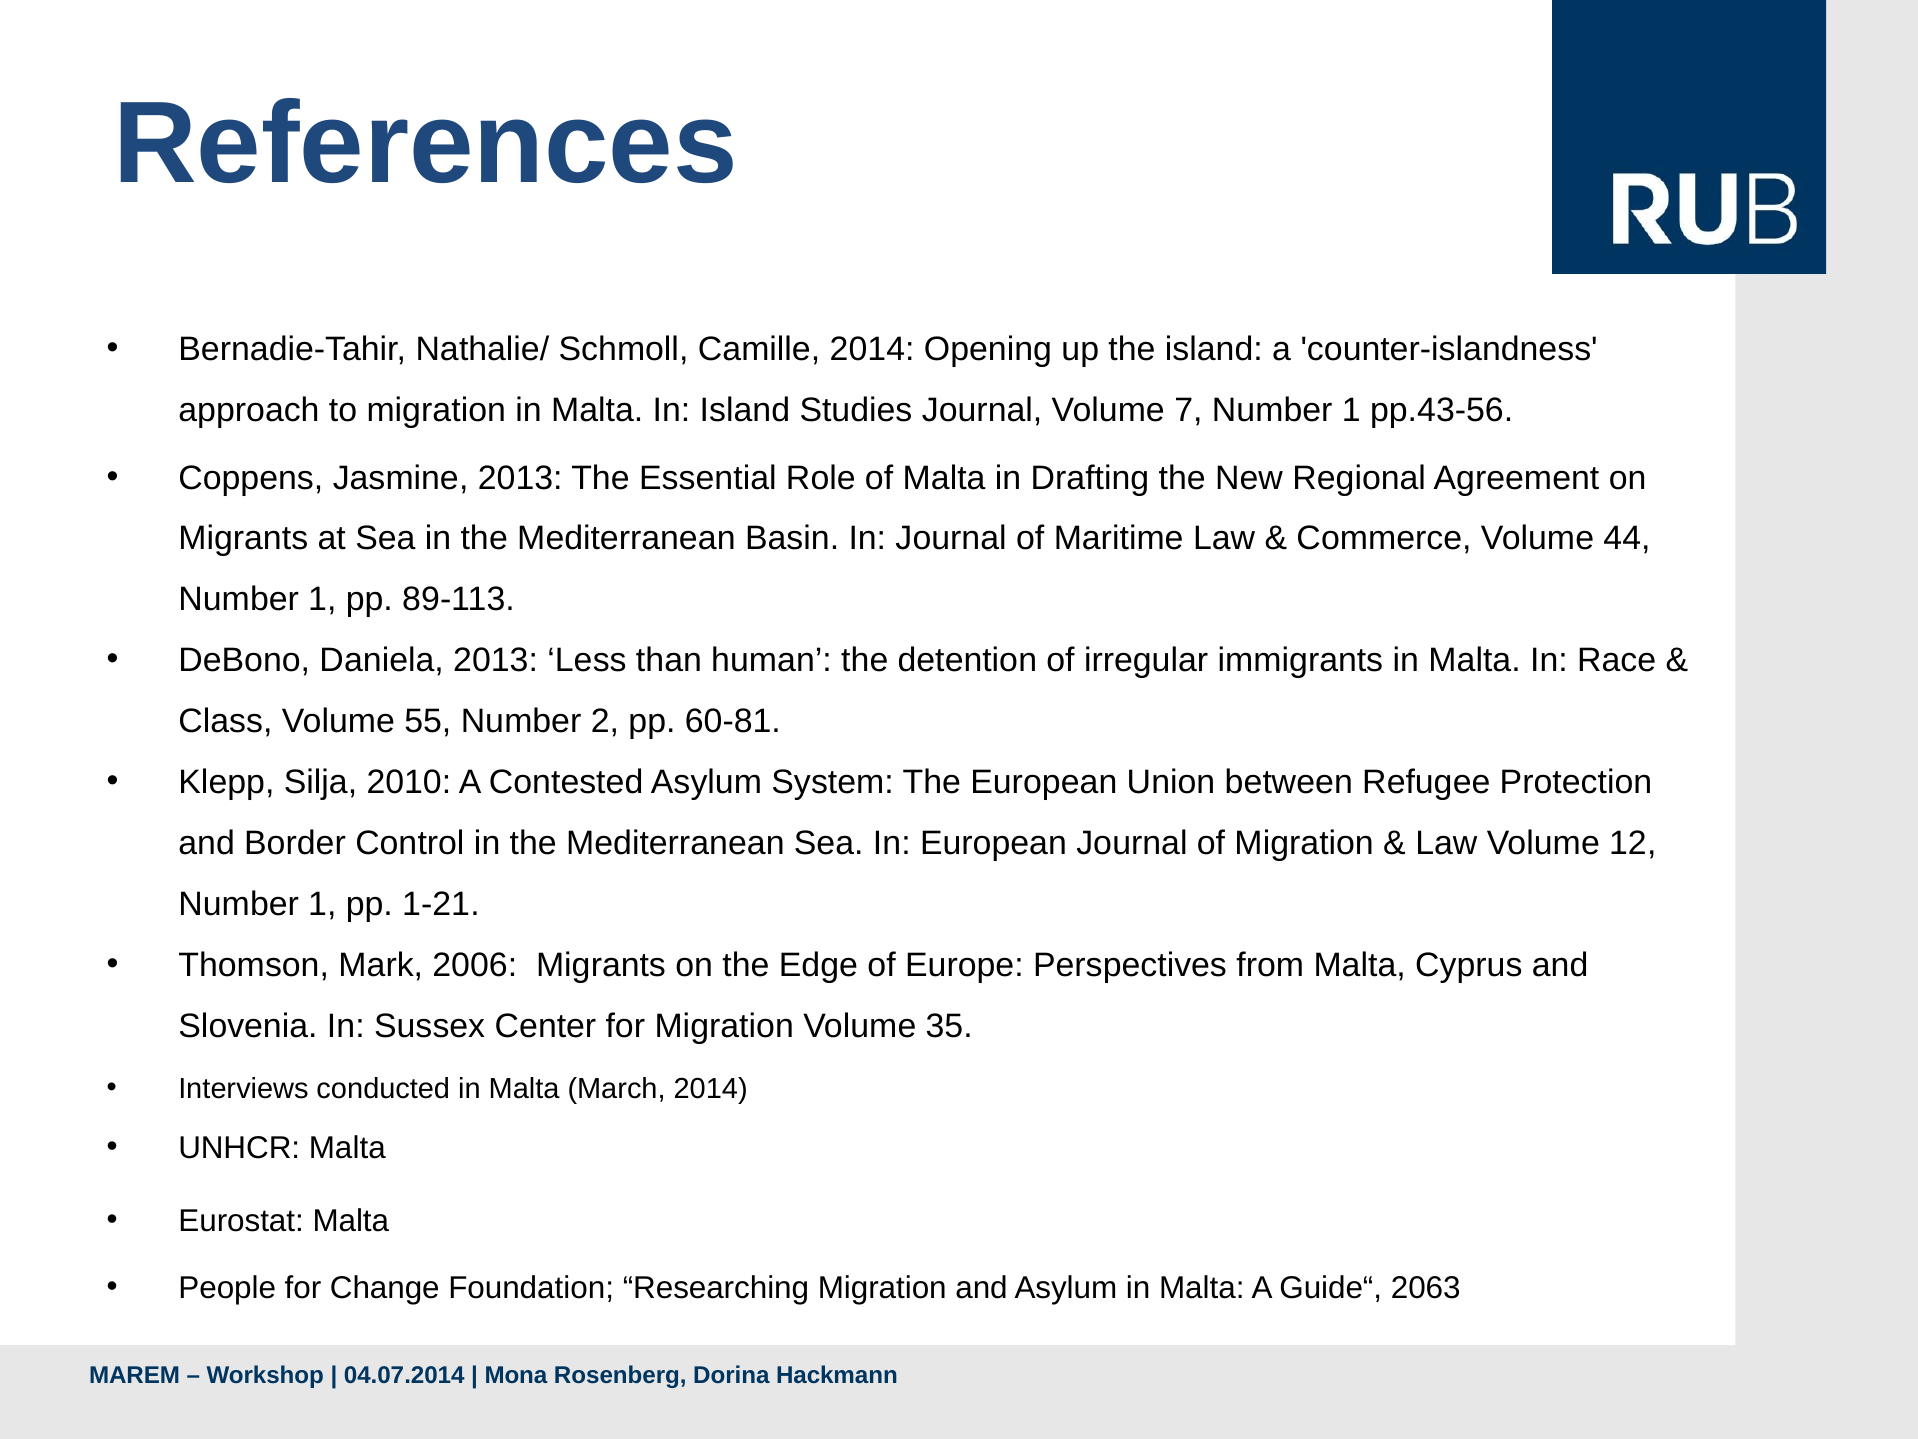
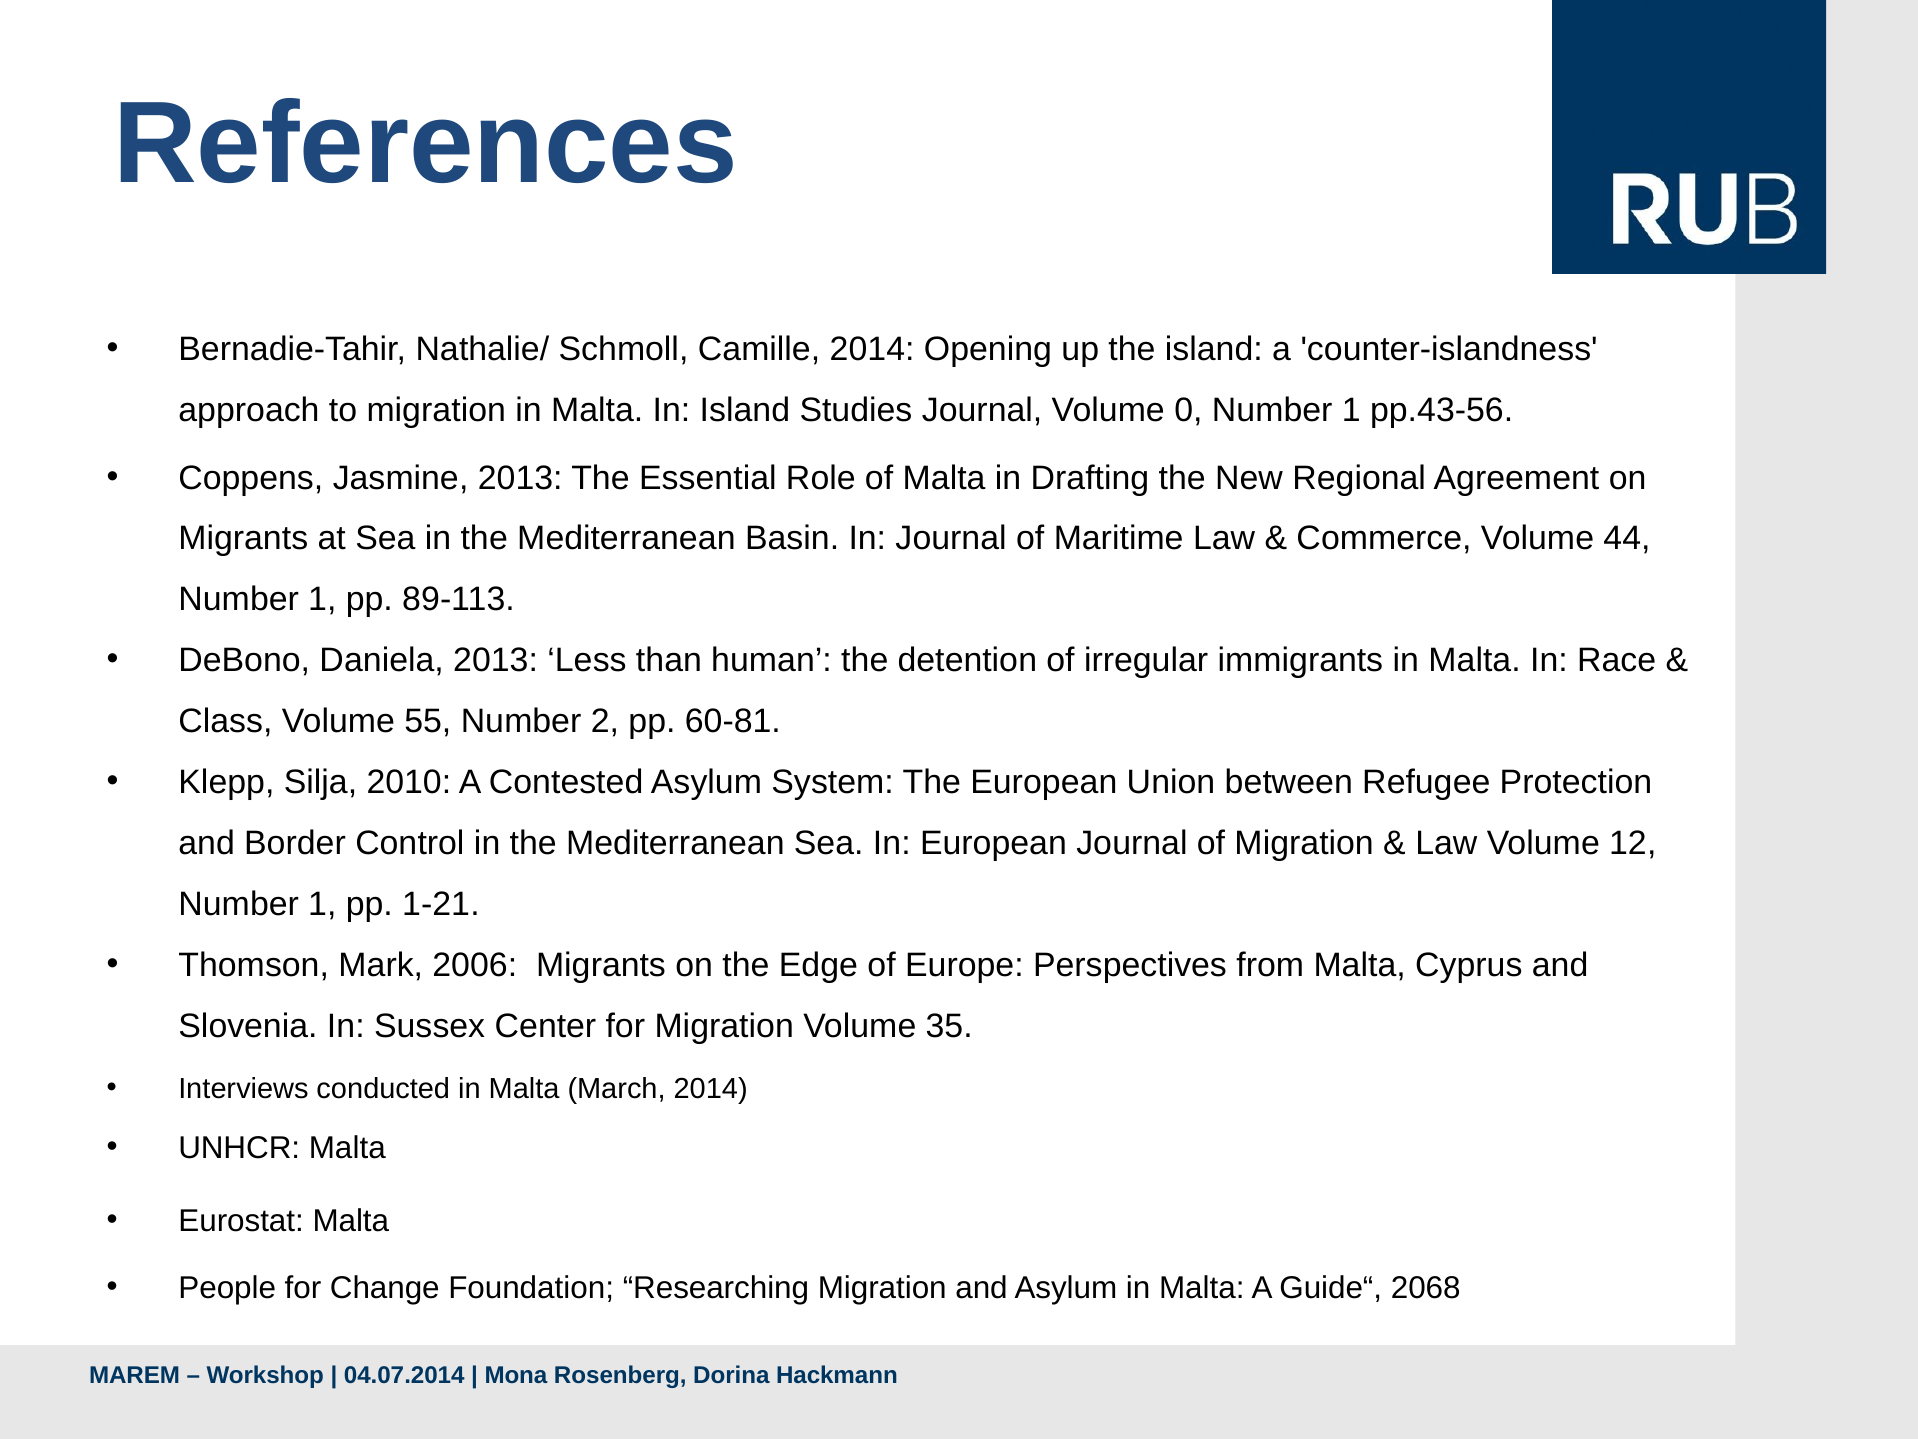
7: 7 -> 0
2063: 2063 -> 2068
